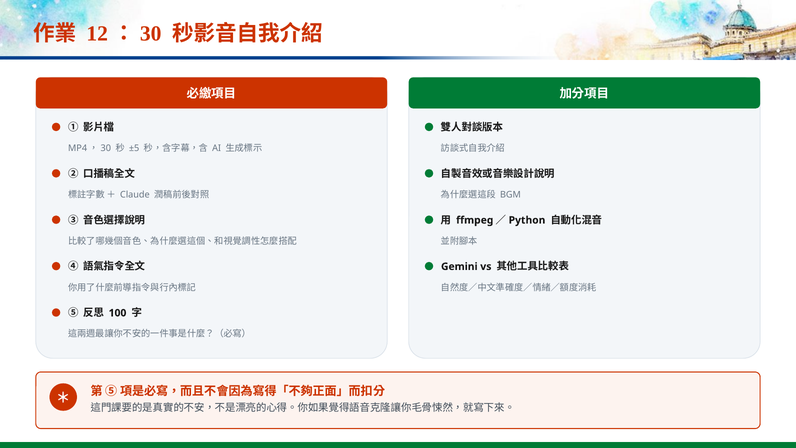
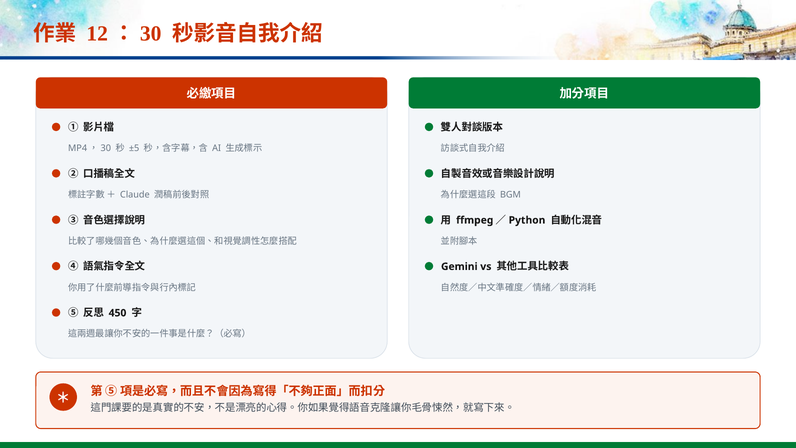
100: 100 -> 450
